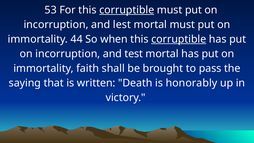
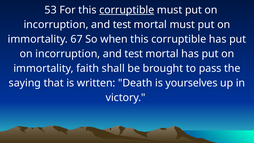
lest at (122, 25): lest -> test
44: 44 -> 67
corruptible at (179, 39) underline: present -> none
honorably: honorably -> yourselves
